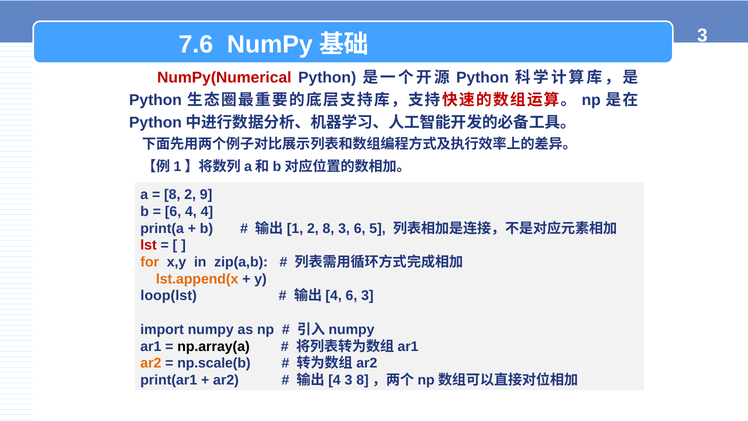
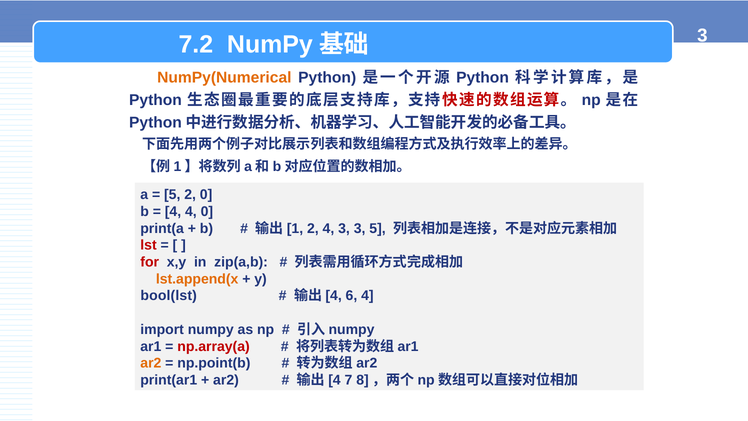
7.6: 7.6 -> 7.2
NumPy(Numerical colour: red -> orange
8 at (172, 195): 8 -> 5
2 9: 9 -> 0
6 at (173, 212): 6 -> 4
4 4: 4 -> 0
2 8: 8 -> 4
3 6: 6 -> 3
for colour: orange -> red
loop(lst: loop(lst -> bool(lst
6 3: 3 -> 4
np.array(a colour: black -> red
np.scale(b: np.scale(b -> np.point(b
3 at (349, 380): 3 -> 7
